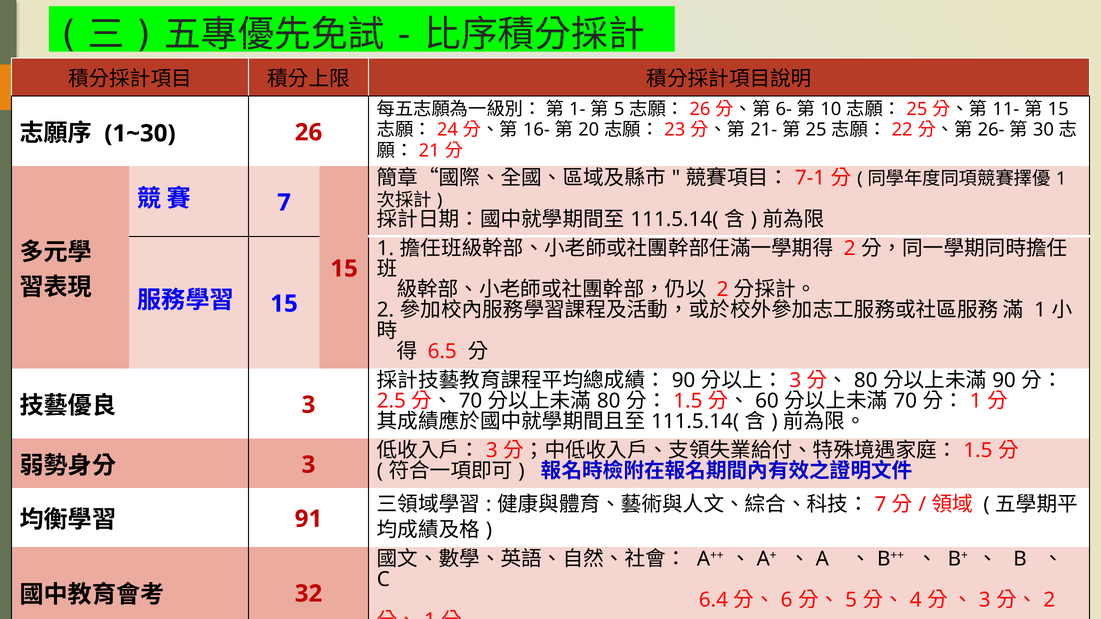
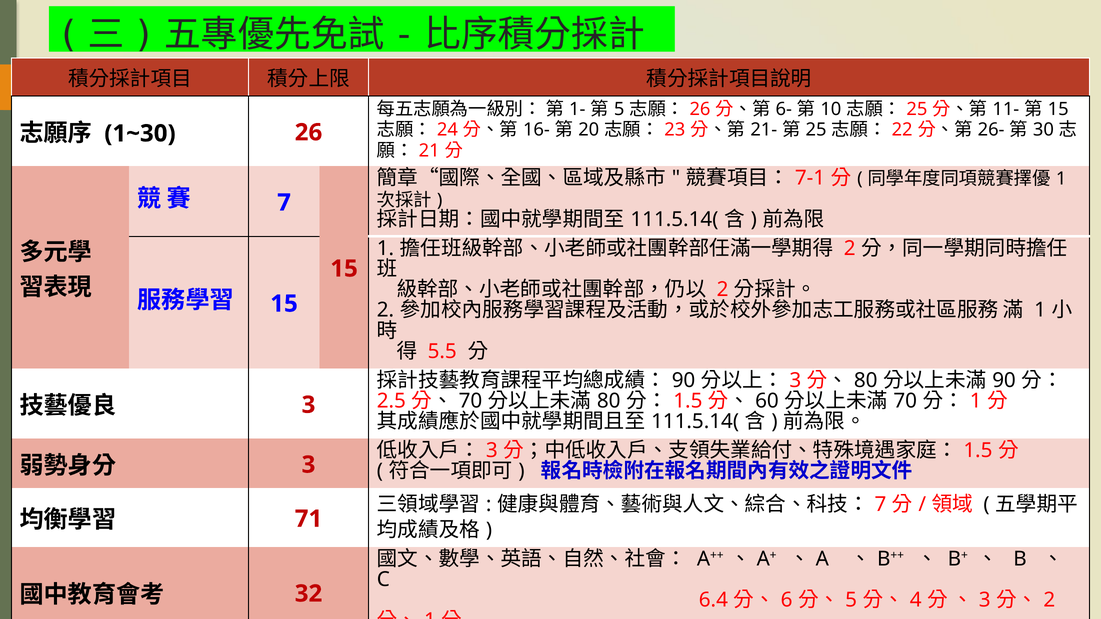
6.5: 6.5 -> 5.5
91: 91 -> 71
